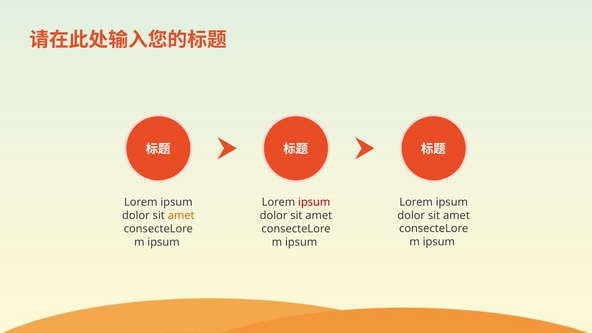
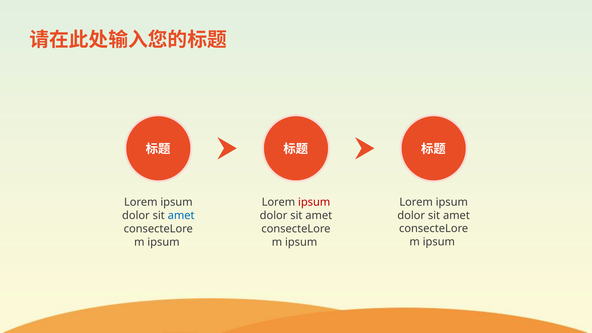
amet at (181, 216) colour: orange -> blue
